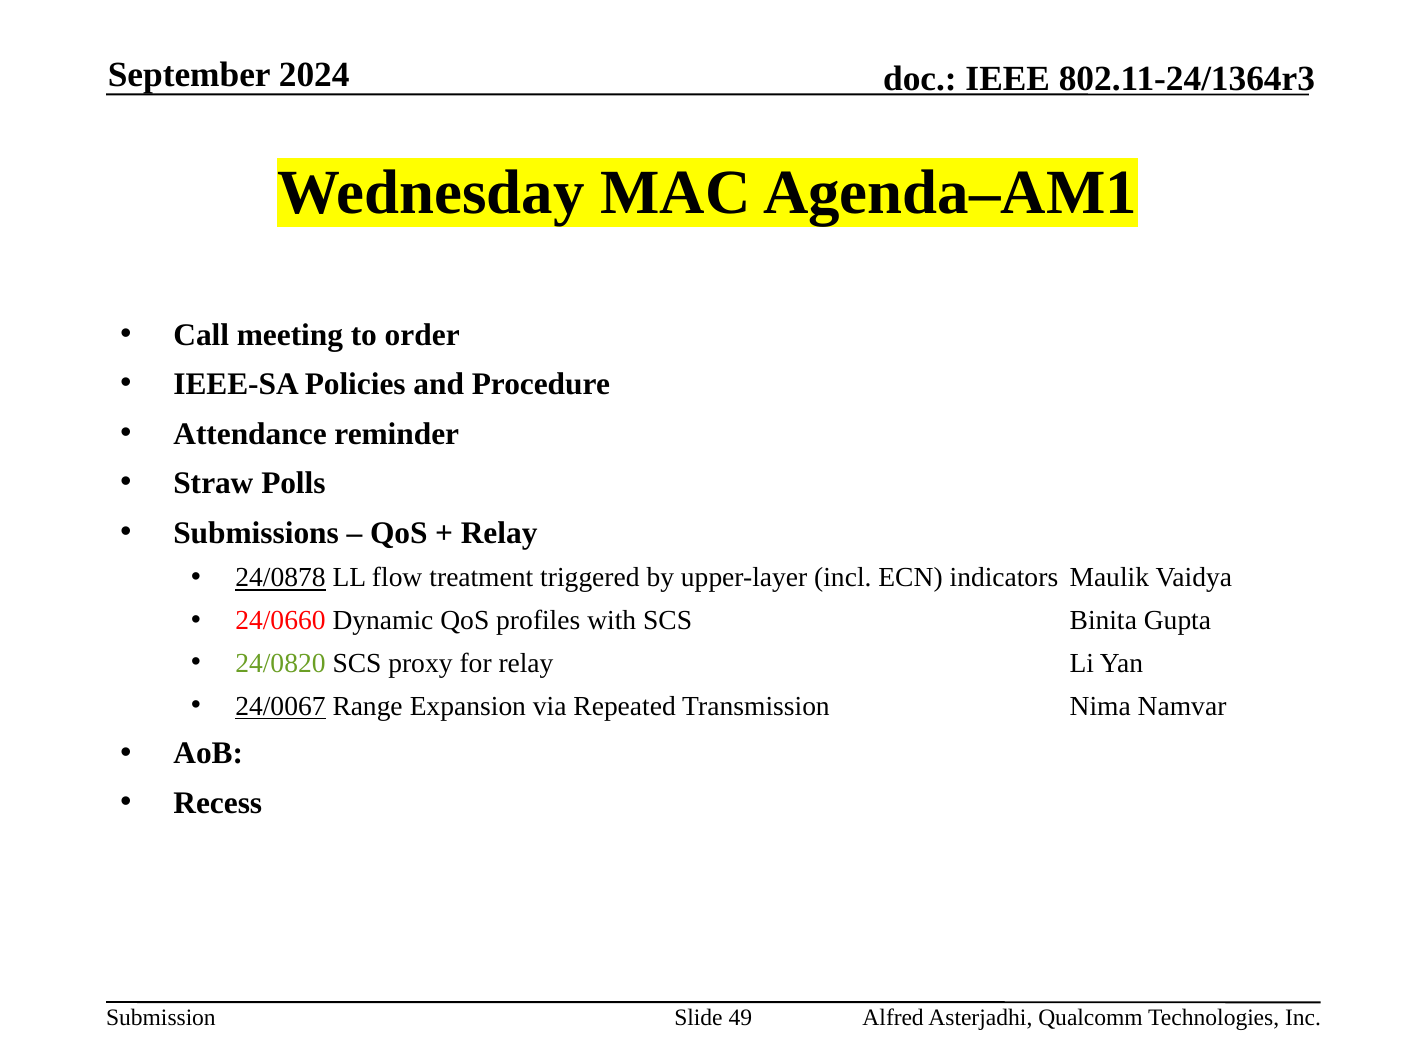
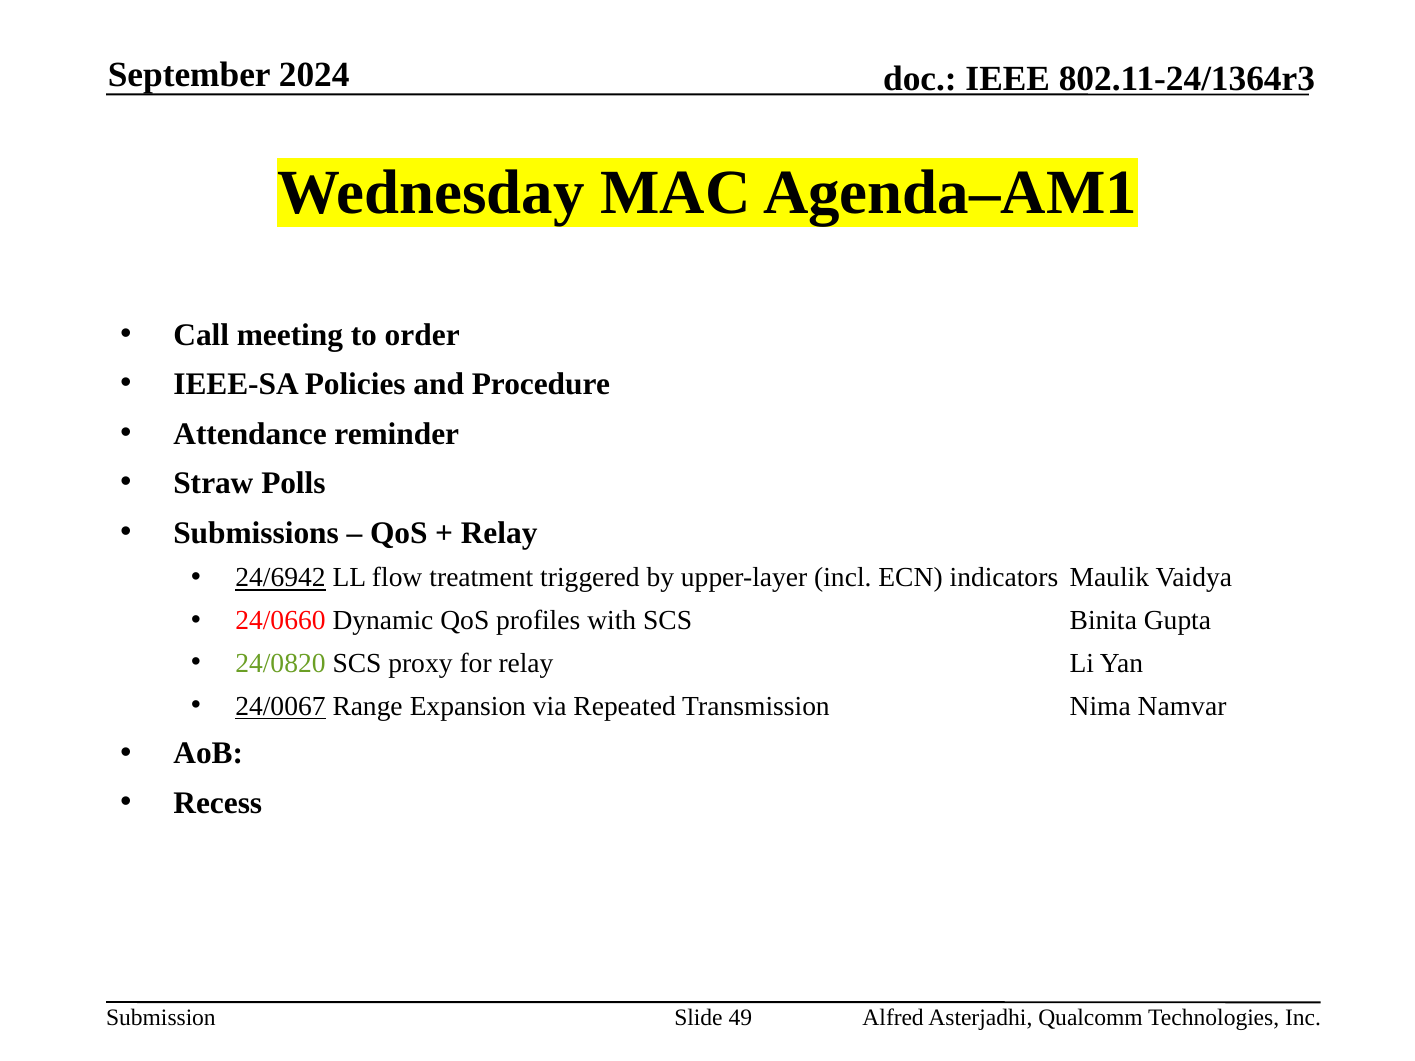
24/0878: 24/0878 -> 24/6942
